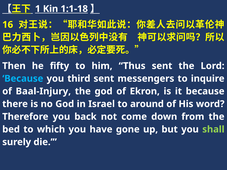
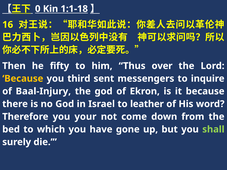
1: 1 -> 0
Thus sent: sent -> over
Because at (23, 79) colour: light blue -> yellow
around: around -> leather
back: back -> your
